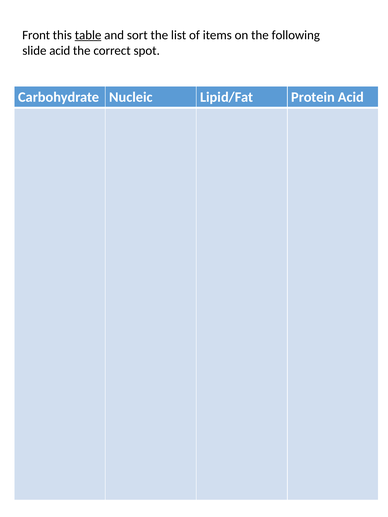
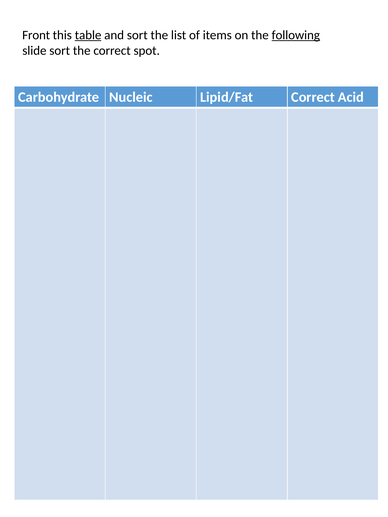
following underline: none -> present
slide acid: acid -> sort
Lipid/Fat Protein: Protein -> Correct
